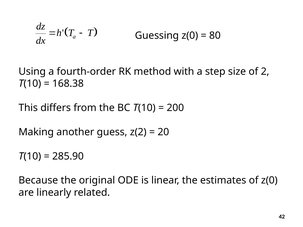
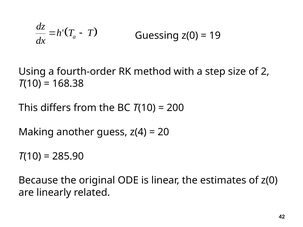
80: 80 -> 19
z(2: z(2 -> z(4
